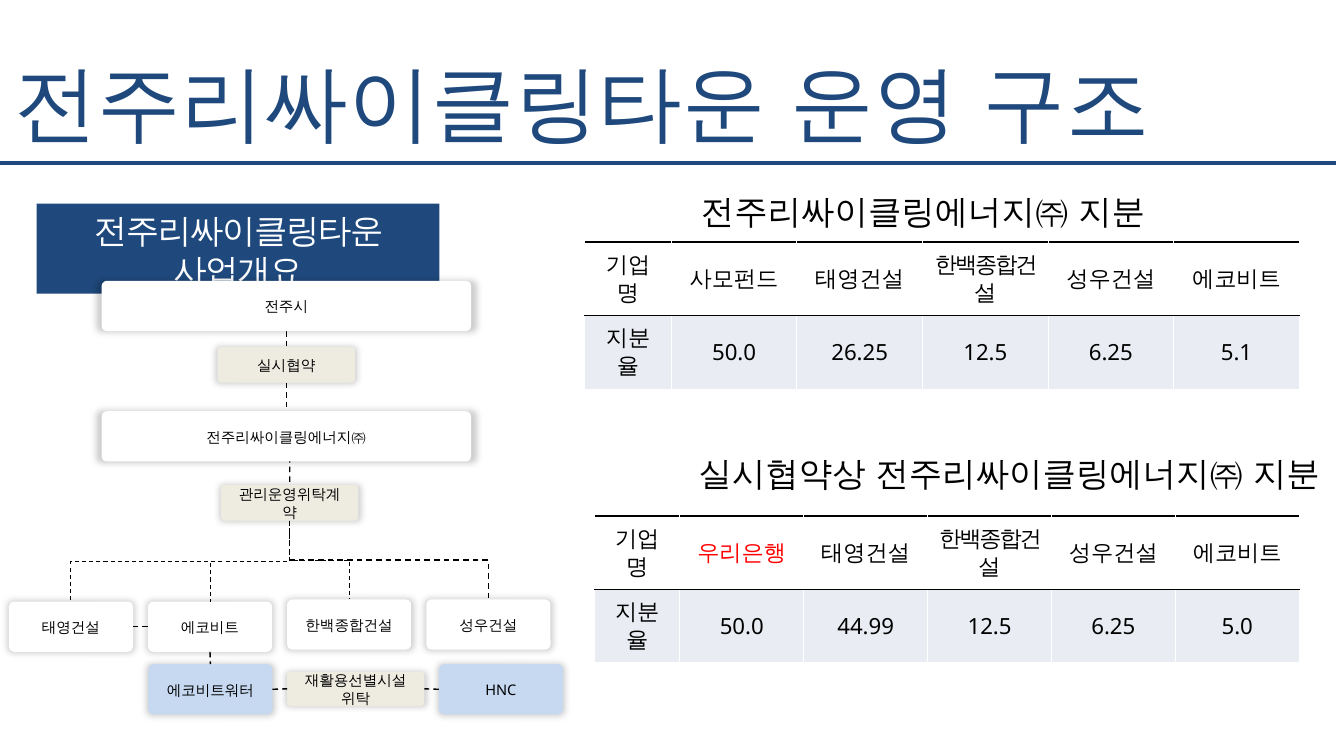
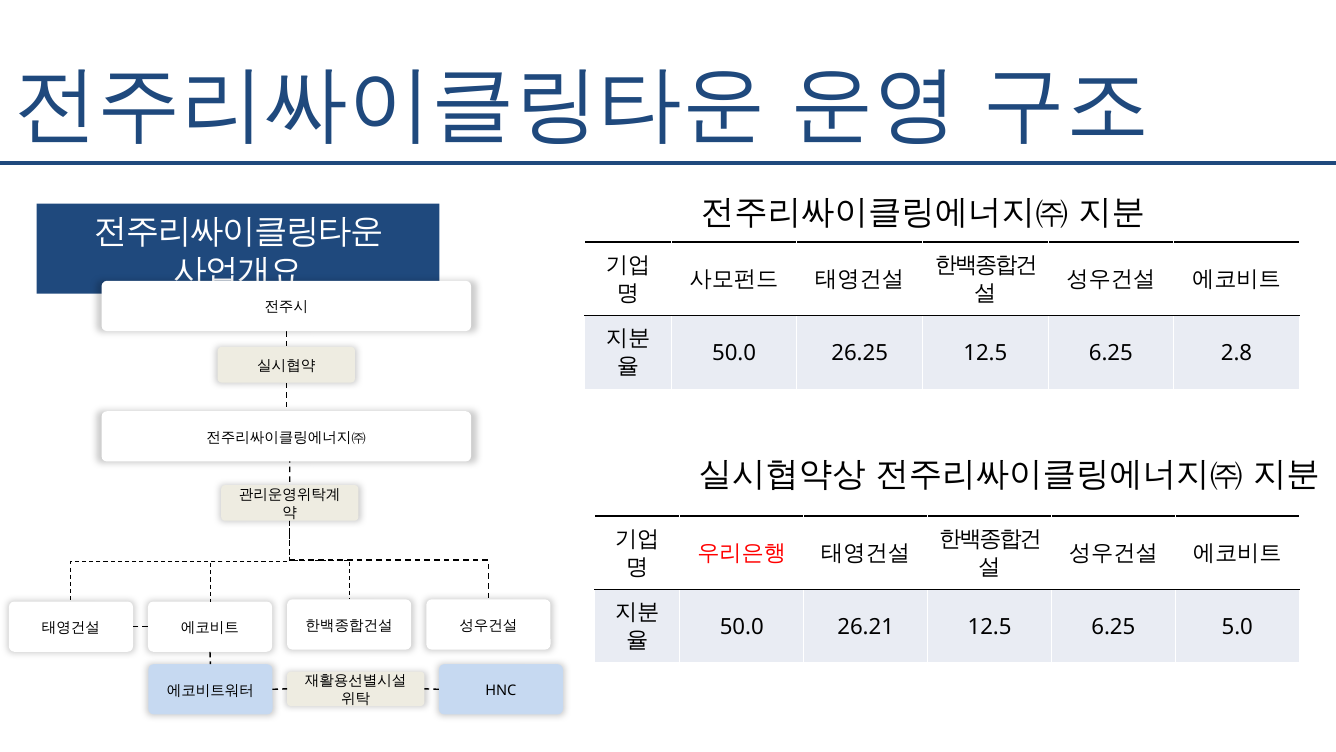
5.1: 5.1 -> 2.8
44.99: 44.99 -> 26.21
